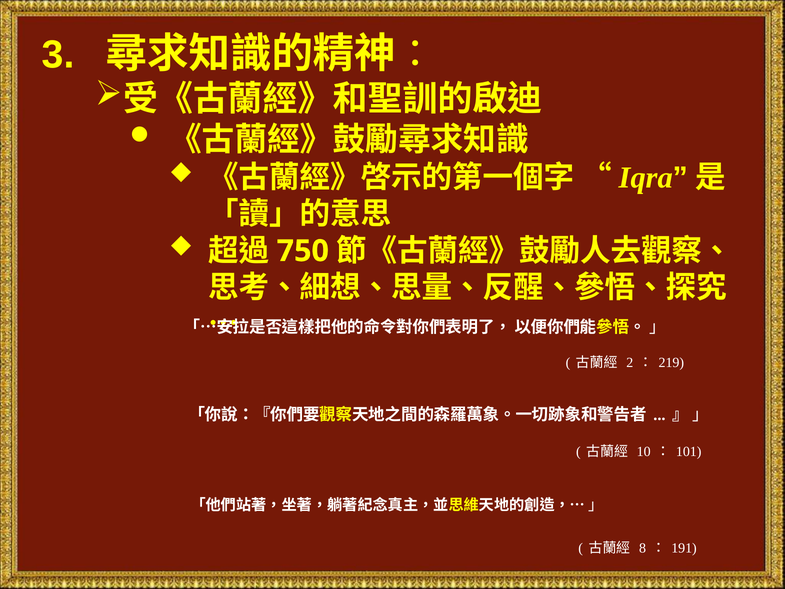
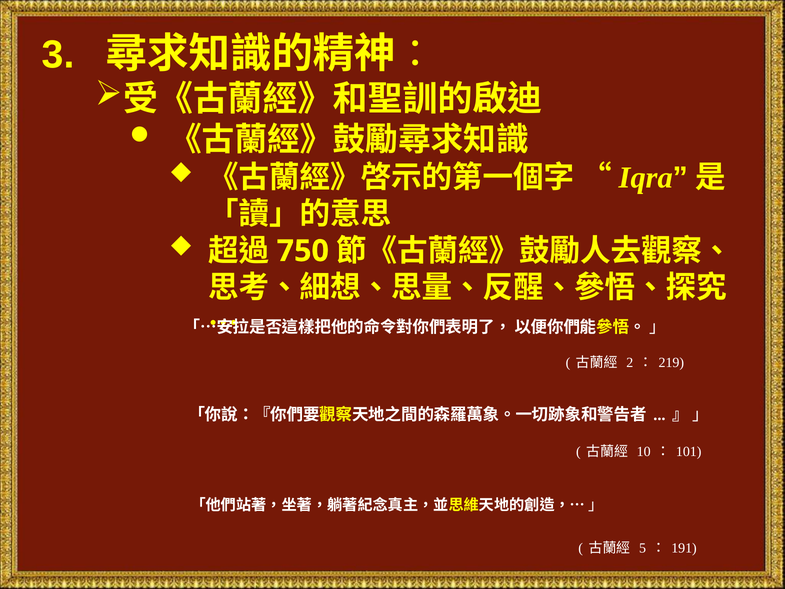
8: 8 -> 5
